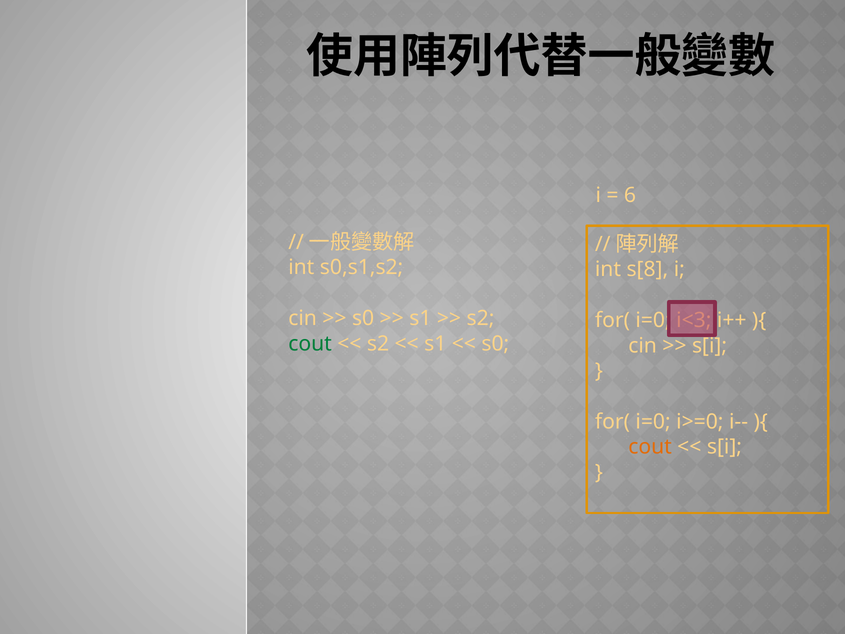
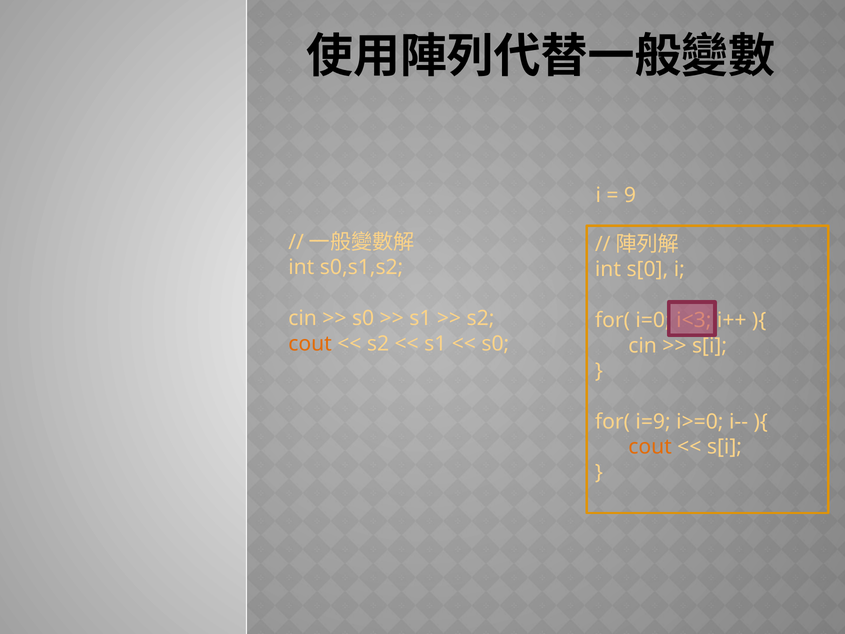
6: 6 -> 9
s[8: s[8 -> s[0
cout at (310, 343) colour: green -> orange
i=0 at (653, 421): i=0 -> i=9
